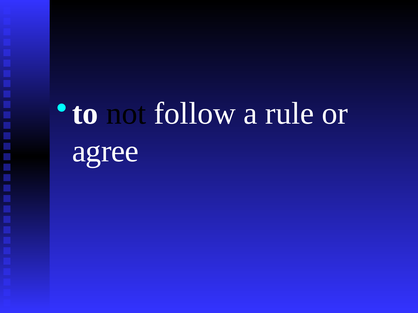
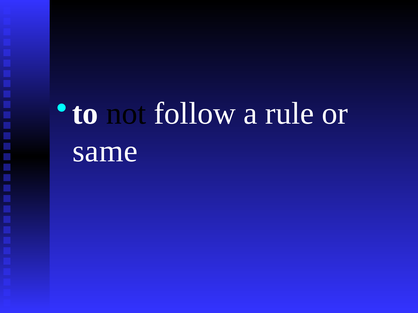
agree: agree -> same
